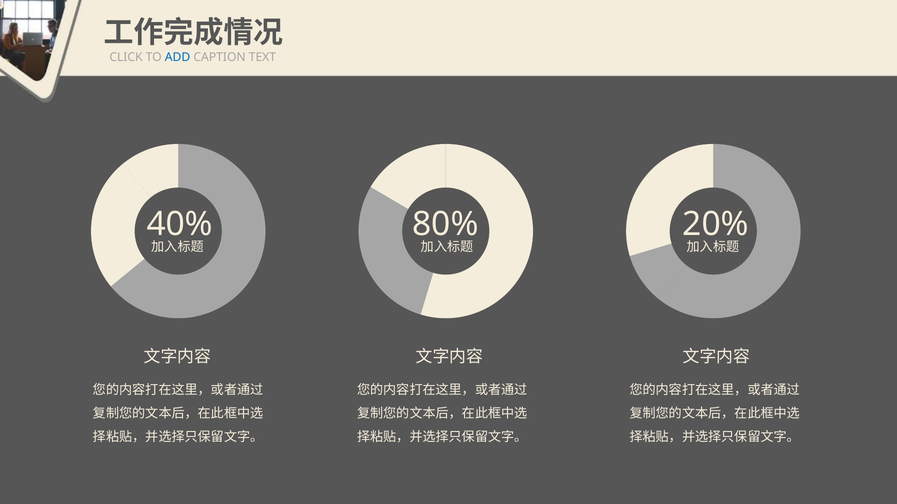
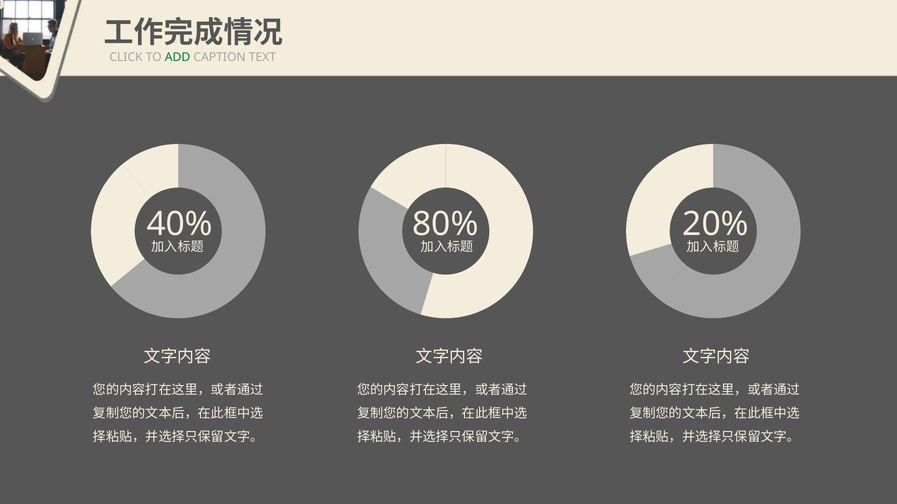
ADD colour: blue -> green
